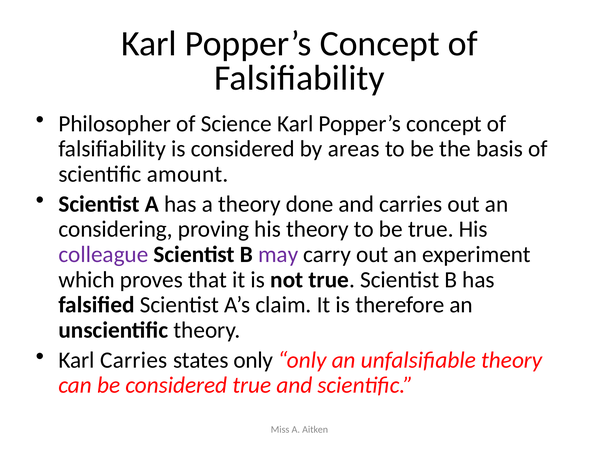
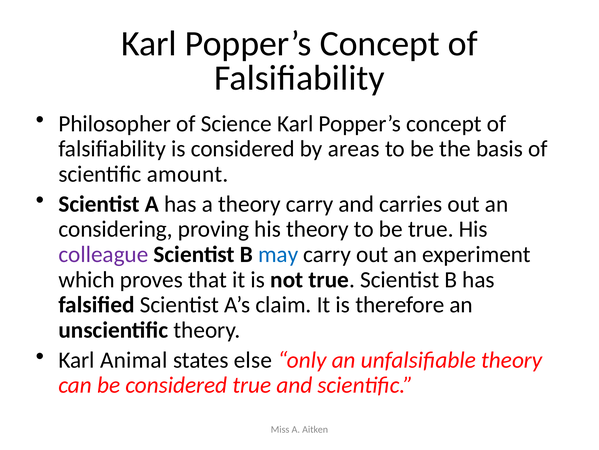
theory done: done -> carry
may colour: purple -> blue
Karl Carries: Carries -> Animal
states only: only -> else
